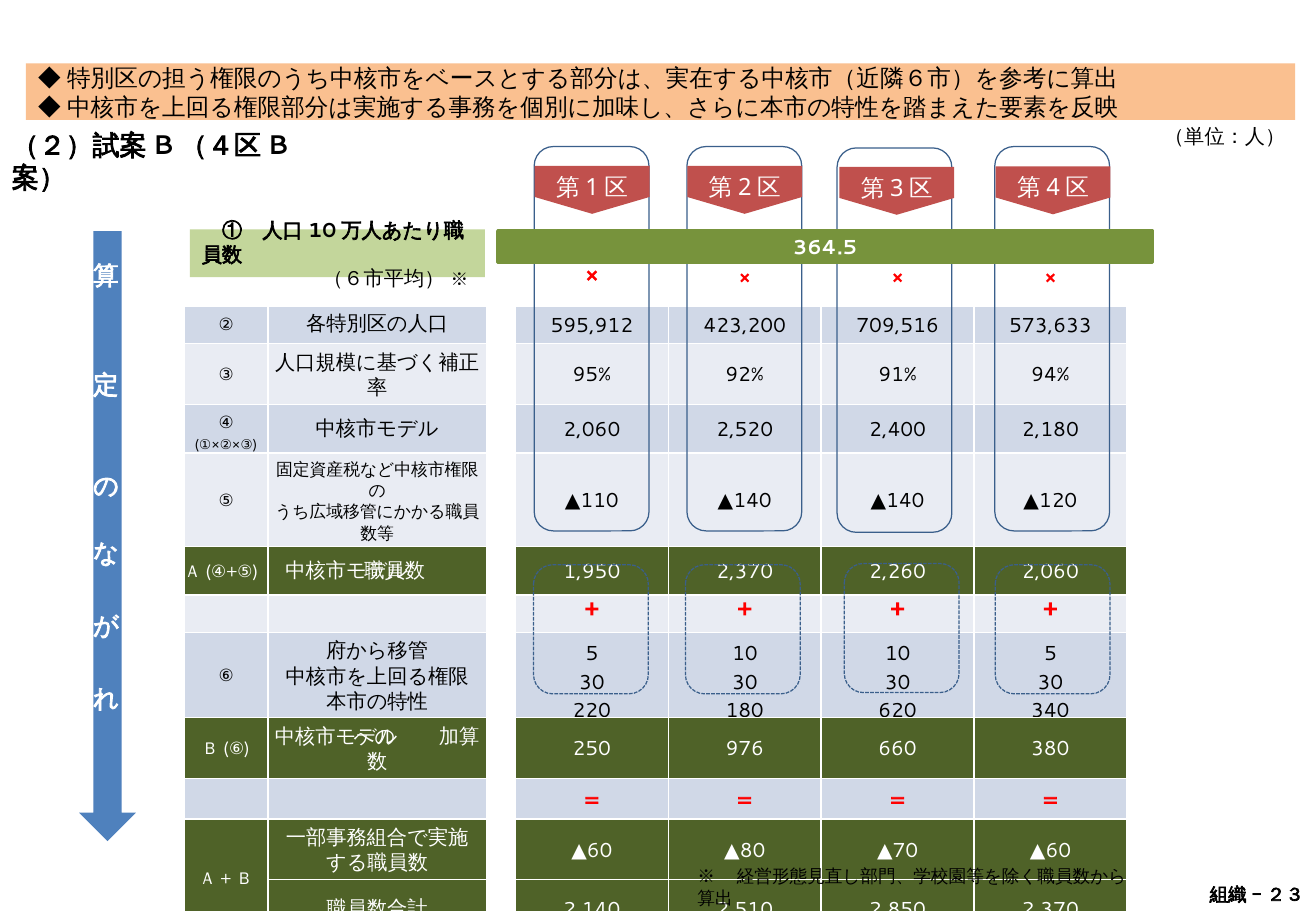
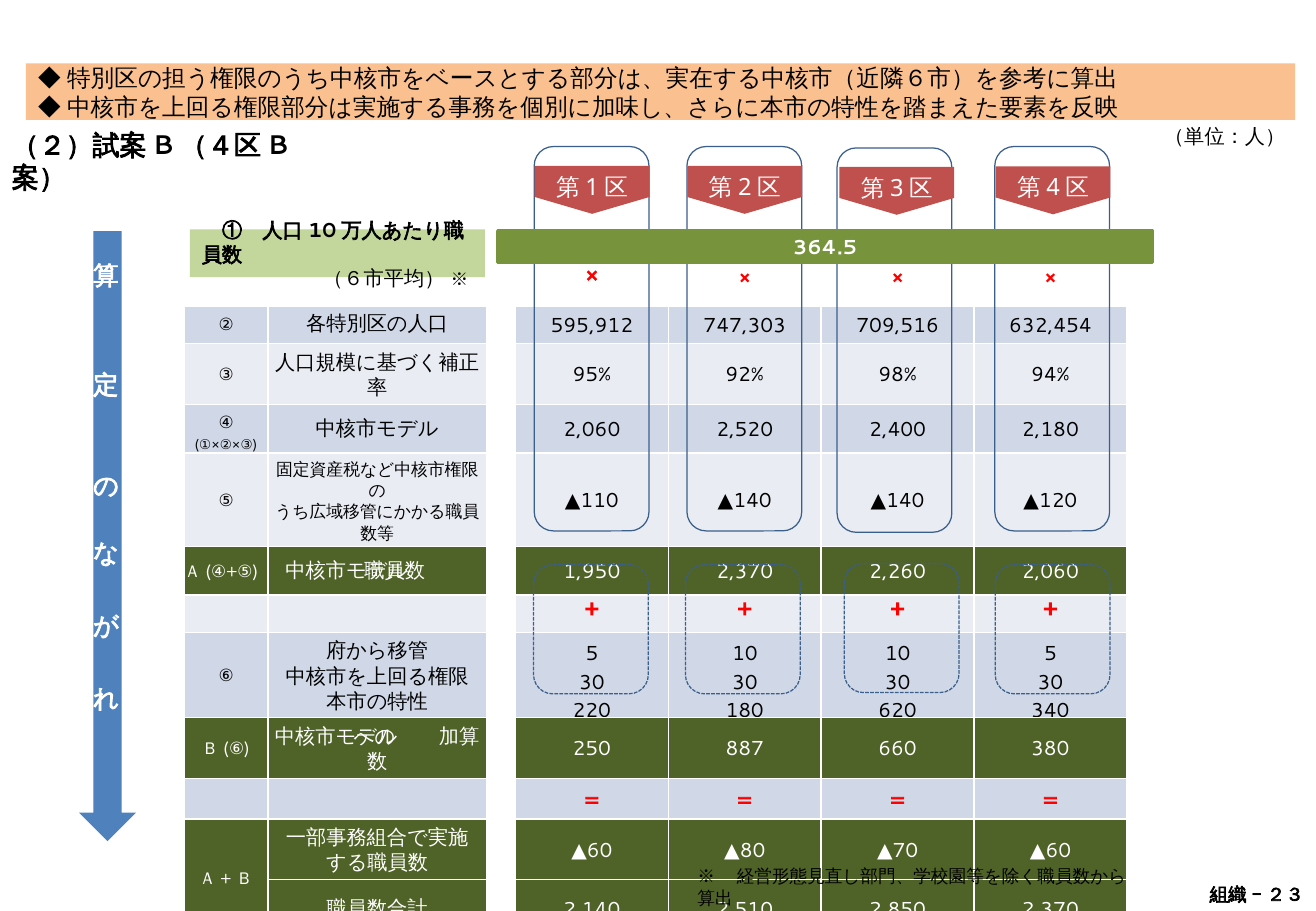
423,200: 423,200 -> 747,303
573,633: 573,633 -> 632,454
91%: 91% -> 98%
976: 976 -> 887
